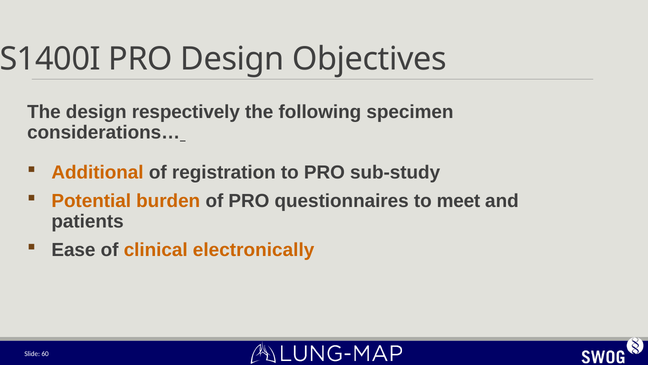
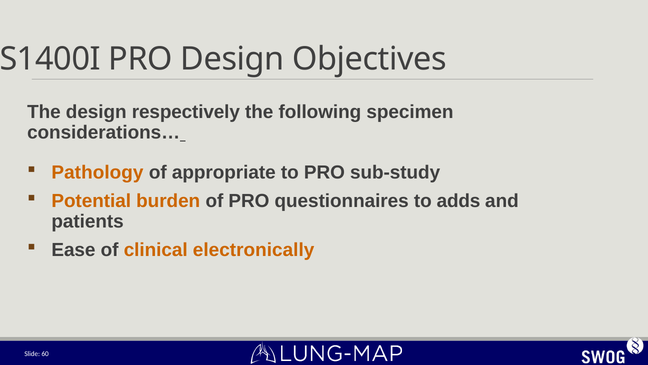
Additional: Additional -> Pathology
registration: registration -> appropriate
meet: meet -> adds
